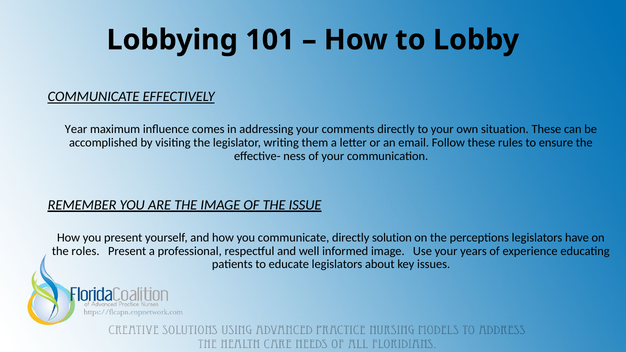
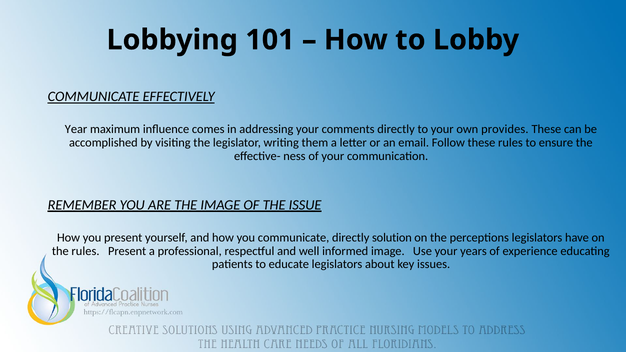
situation: situation -> provides
the roles: roles -> rules
